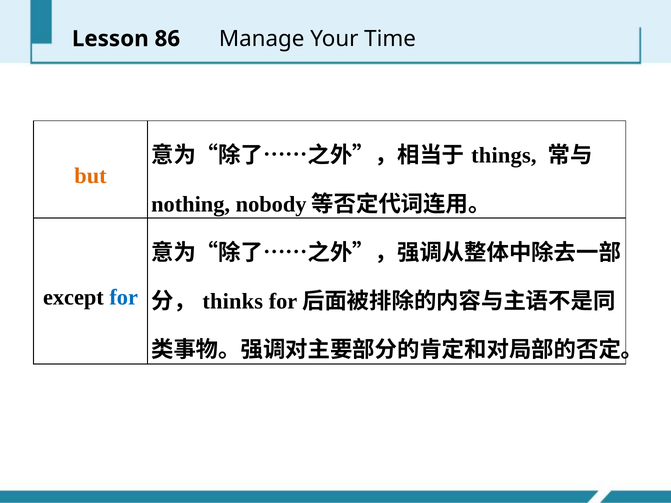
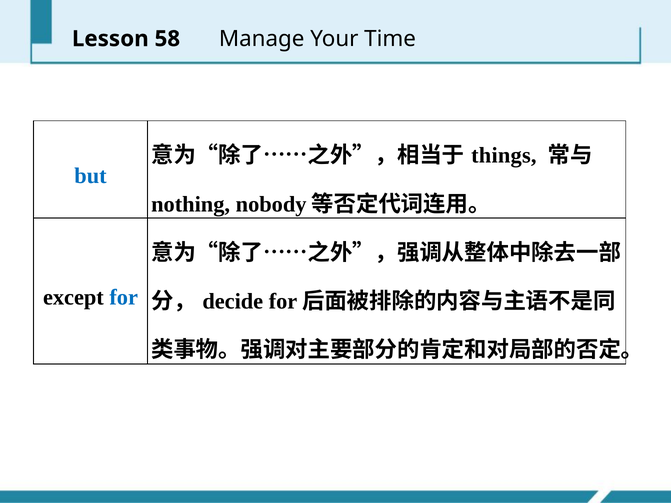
86: 86 -> 58
but colour: orange -> blue
thinks: thinks -> decide
